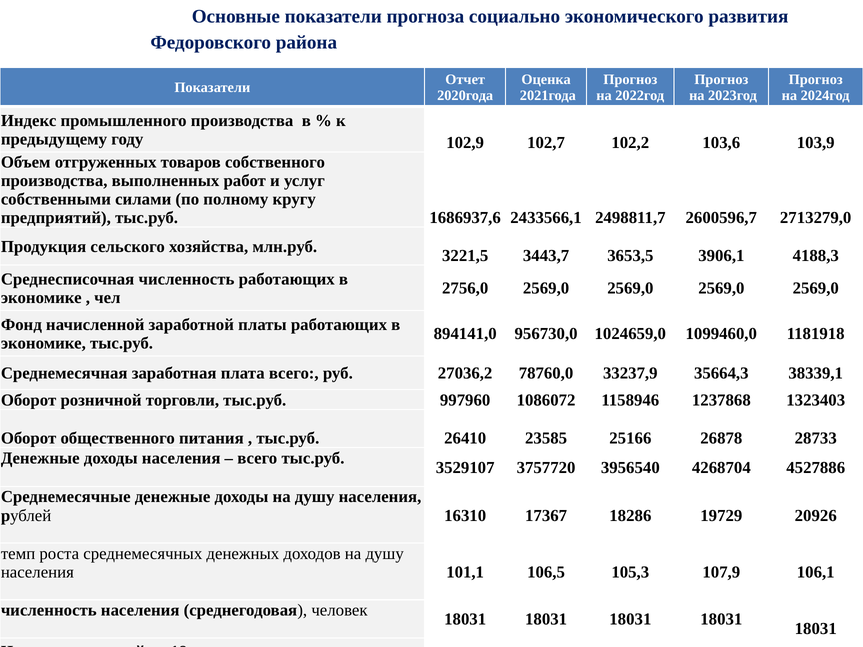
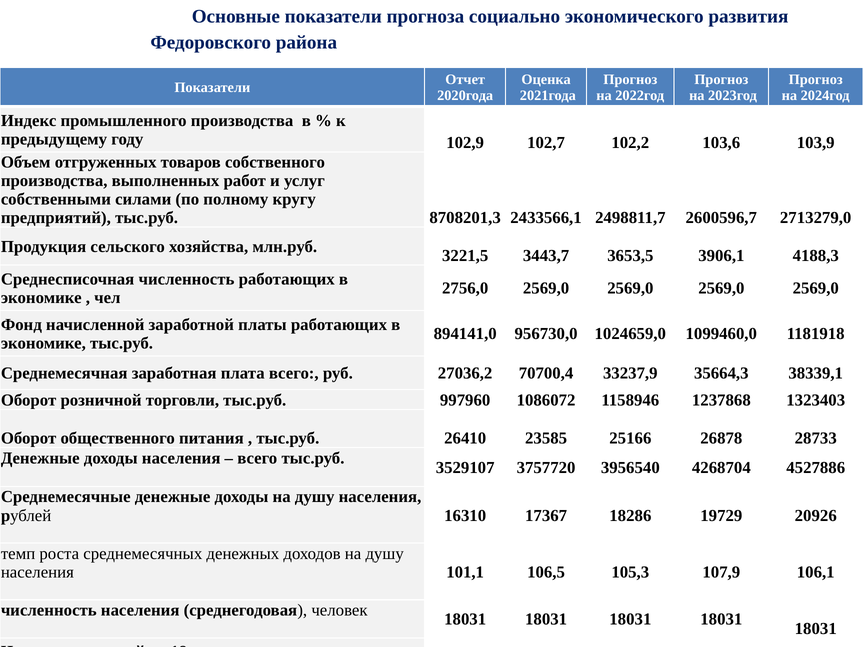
1686937,6: 1686937,6 -> 8708201,3
78760,0: 78760,0 -> 70700,4
